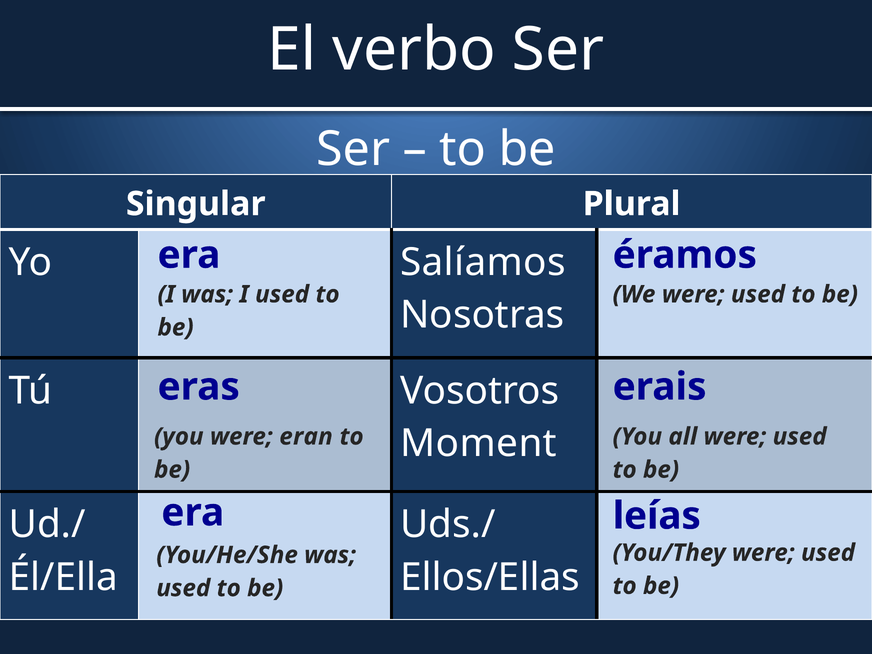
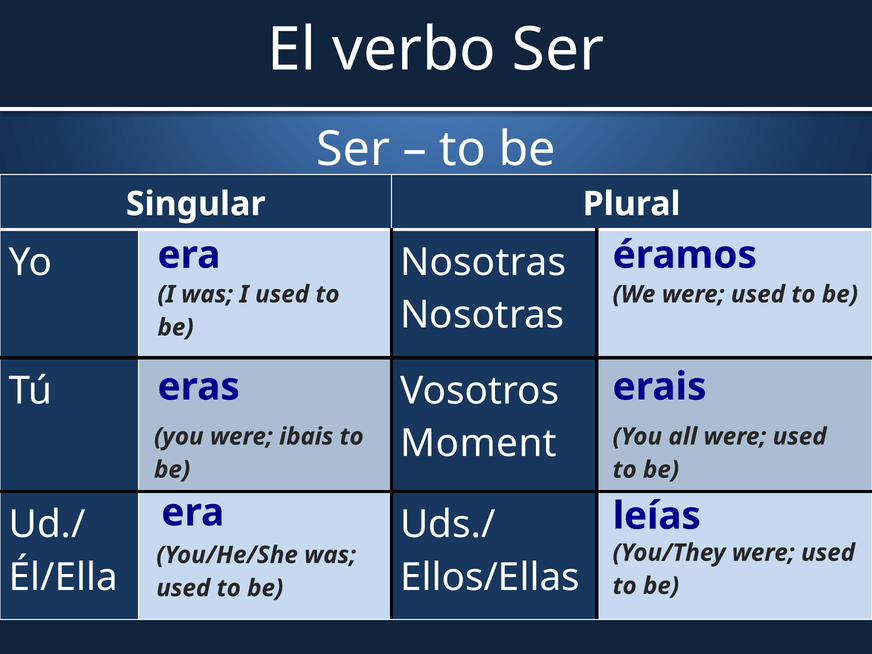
Yo Salíamos: Salíamos -> Nosotras
eran: eran -> ibais
